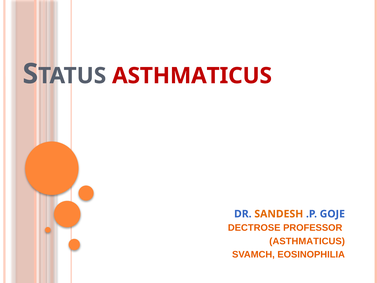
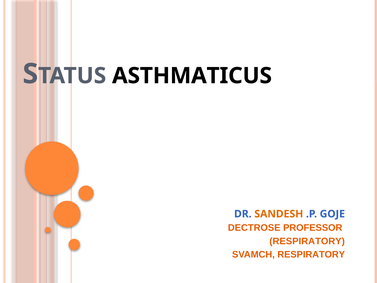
ASTHMATICUS at (192, 76) colour: red -> black
ASTHMATICUS at (307, 241): ASTHMATICUS -> RESPIRATORY
SVAMCH EOSINOPHILIA: EOSINOPHILIA -> RESPIRATORY
